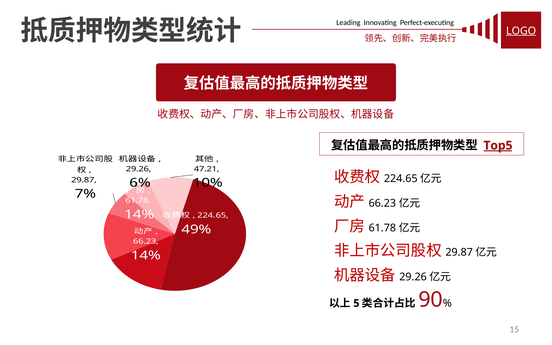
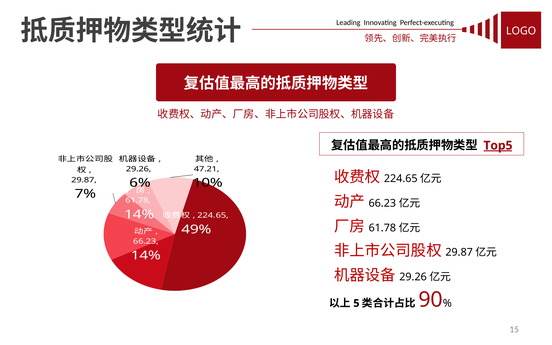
LOGO underline: present -> none
